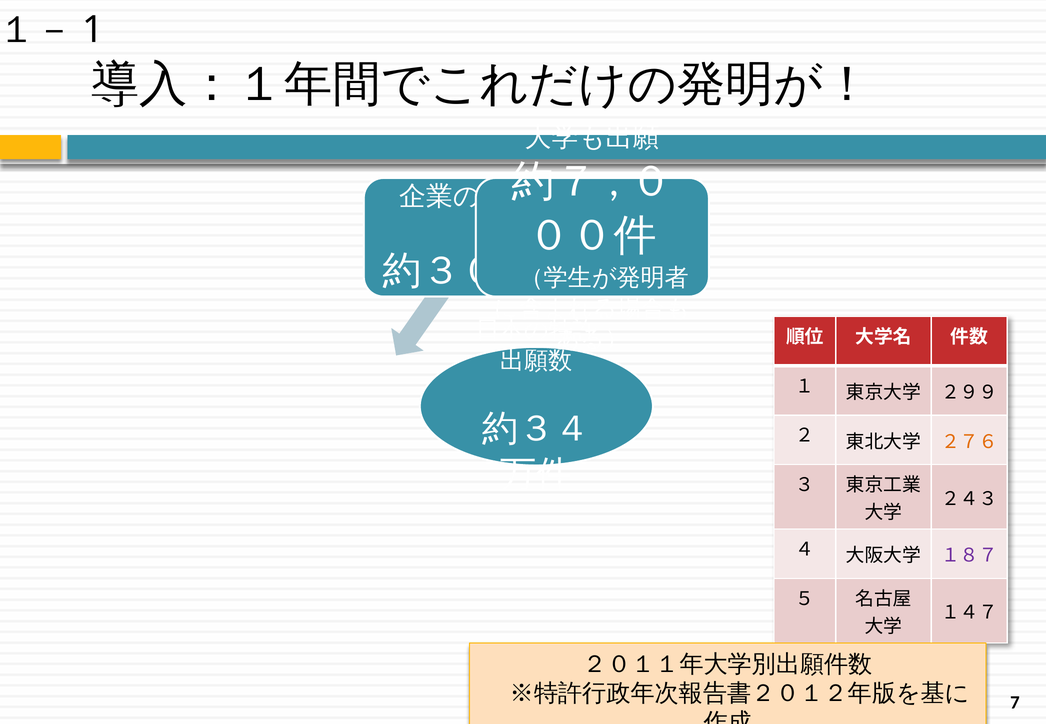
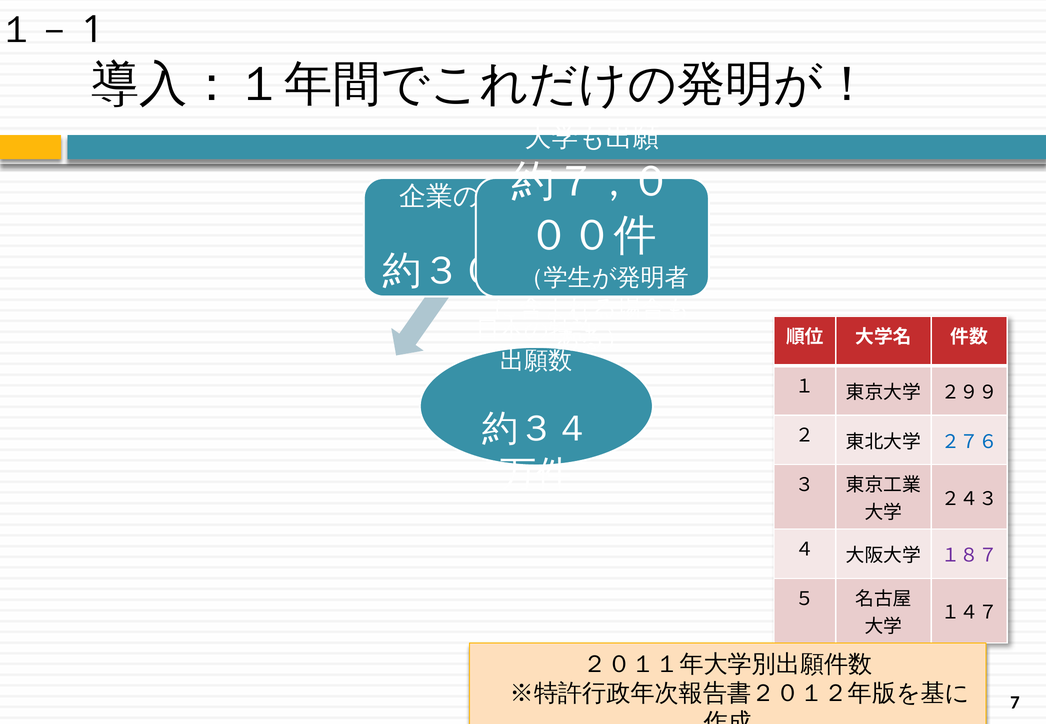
２７６ colour: orange -> blue
